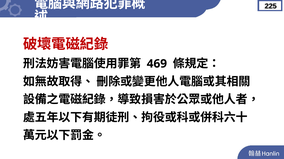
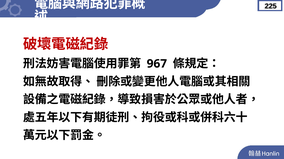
469: 469 -> 967
